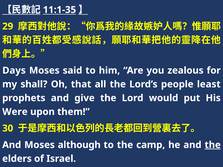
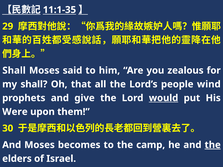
Days at (14, 71): Days -> Shall
least: least -> wind
would underline: none -> present
although: although -> becomes
